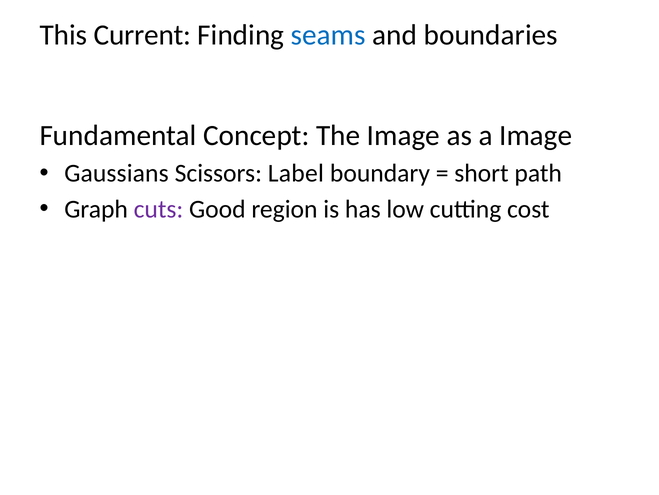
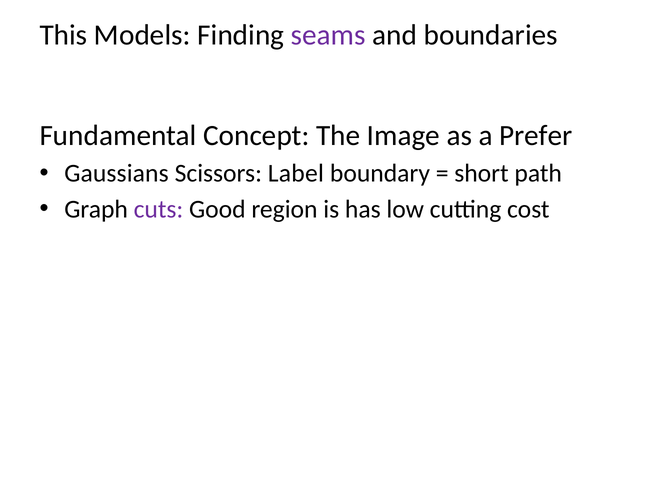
Current: Current -> Models
seams colour: blue -> purple
a Image: Image -> Prefer
